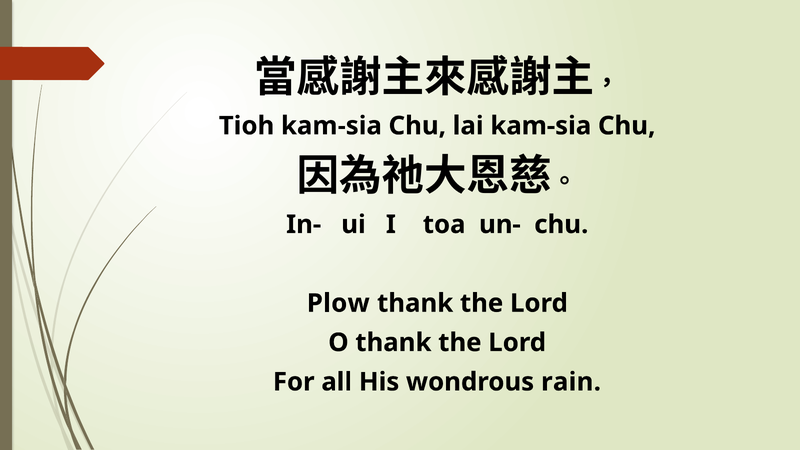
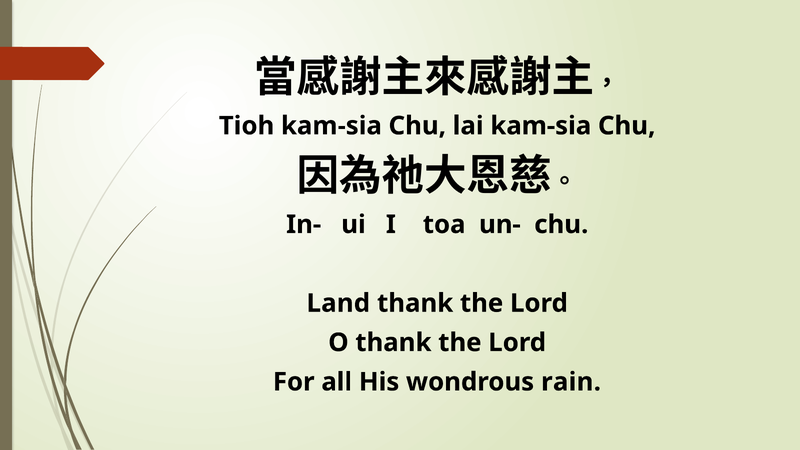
Plow: Plow -> Land
